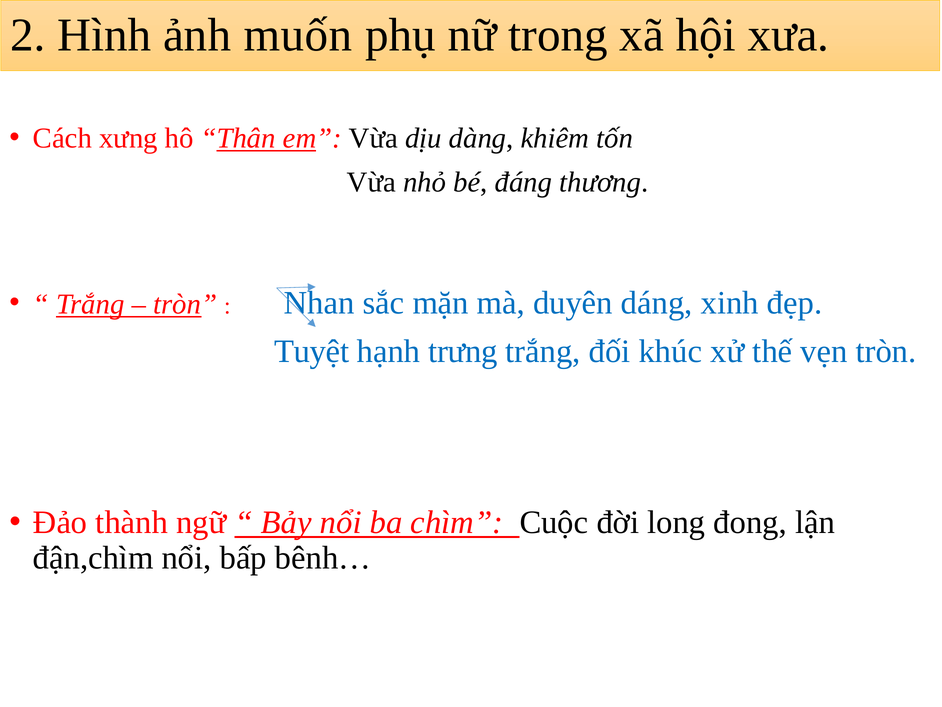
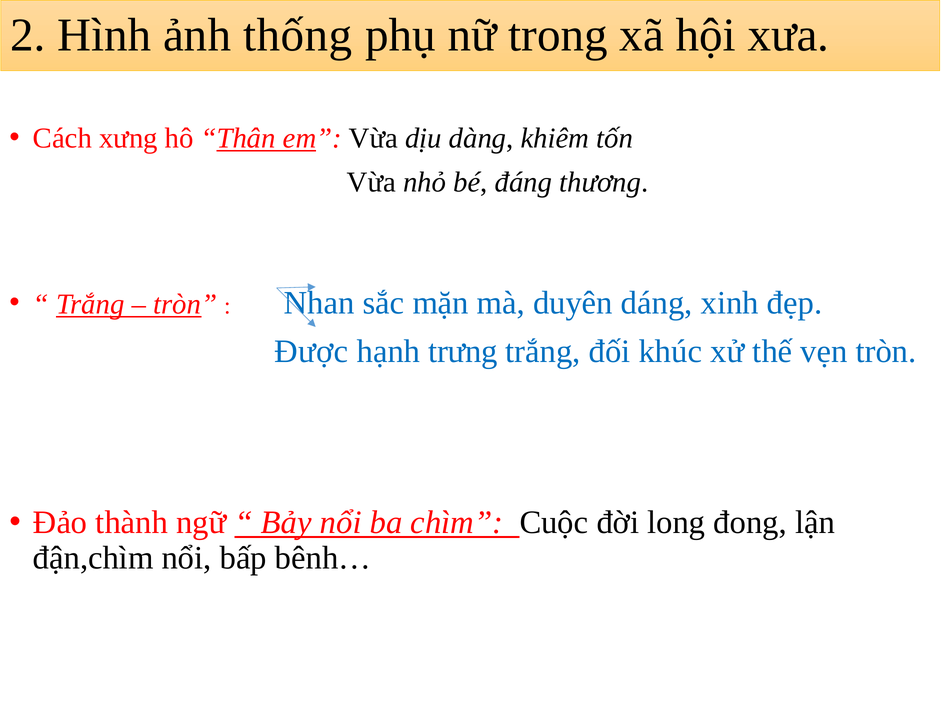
muốn: muốn -> thống
Tuyệt: Tuyệt -> Được
